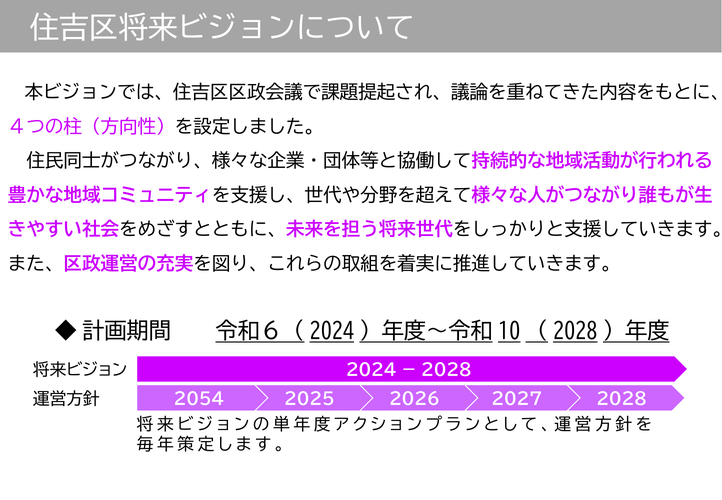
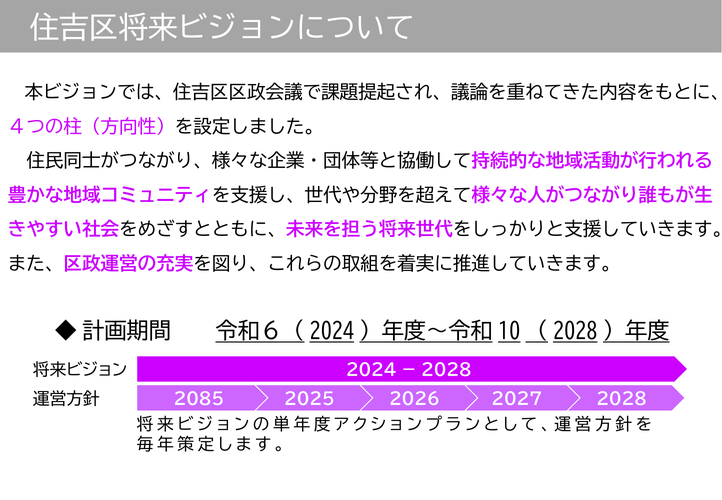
2054: 2054 -> 2085
